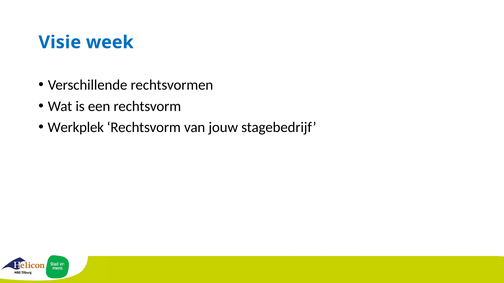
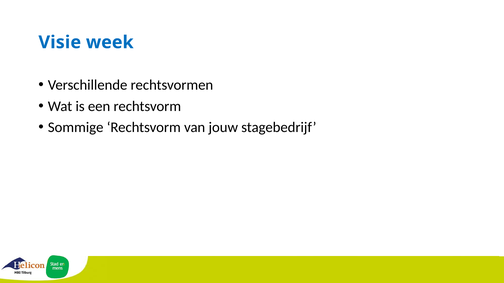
Werkplek: Werkplek -> Sommige
